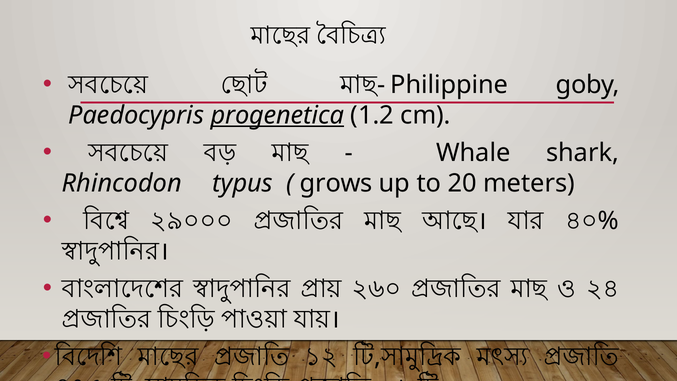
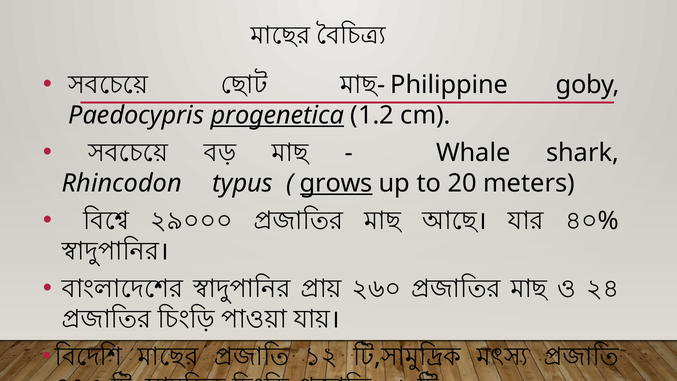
grows underline: none -> present
